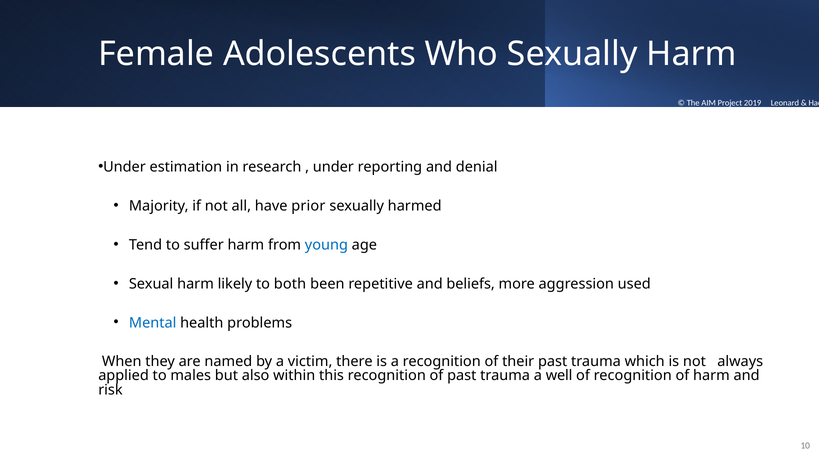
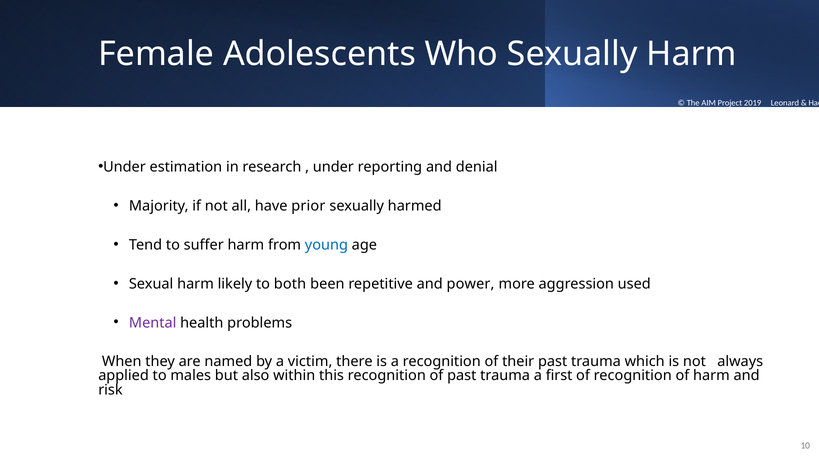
beliefs: beliefs -> power
Mental colour: blue -> purple
well: well -> first
